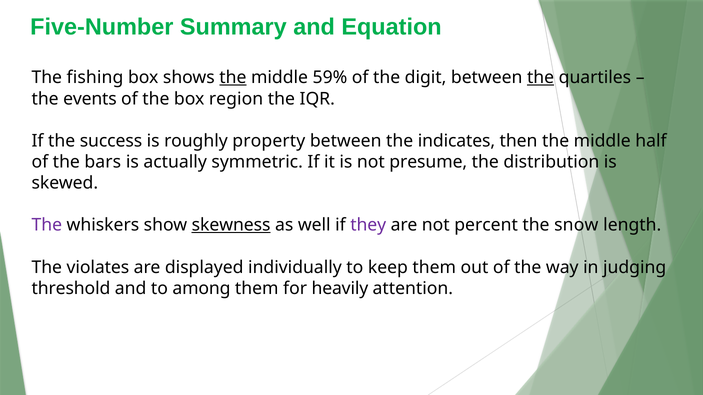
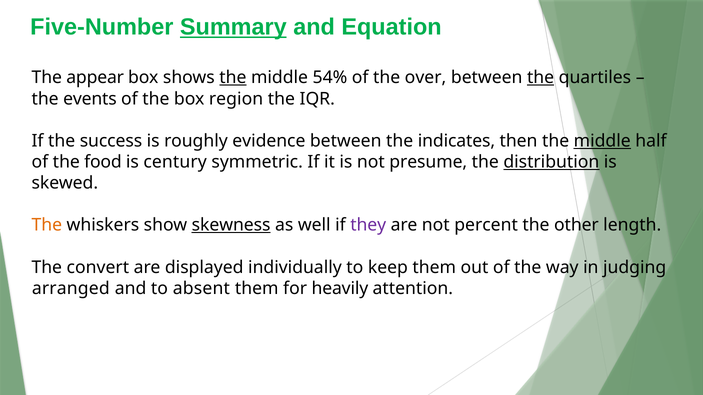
Summary underline: none -> present
fishing: fishing -> appear
59%: 59% -> 54%
digit: digit -> over
property: property -> evidence
middle at (602, 141) underline: none -> present
bars: bars -> food
actually: actually -> century
distribution underline: none -> present
The at (47, 225) colour: purple -> orange
snow: snow -> other
violates: violates -> convert
threshold: threshold -> arranged
among: among -> absent
